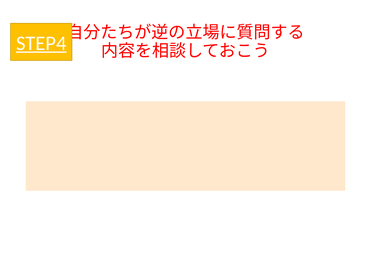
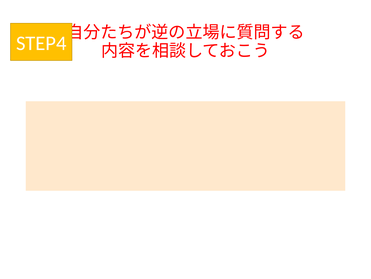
STEP4 underline: present -> none
